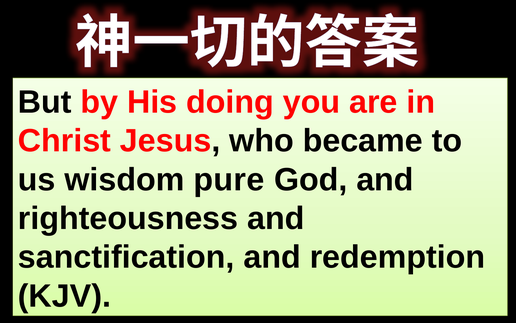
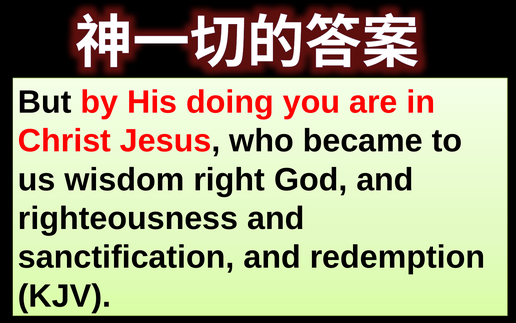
pure: pure -> right
